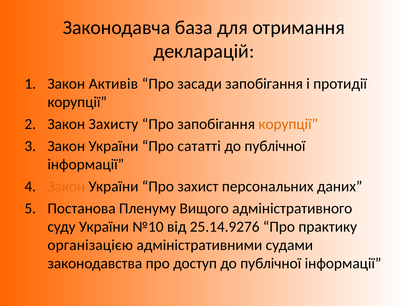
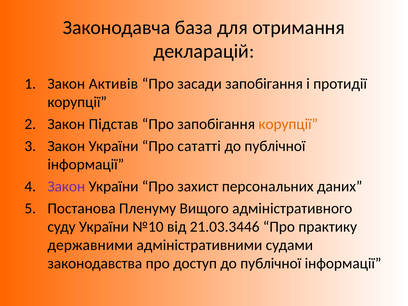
Захисту: Захисту -> Підстав
Закон at (66, 186) colour: orange -> purple
25.14.9276: 25.14.9276 -> 21.03.3446
організацією: організацією -> державними
